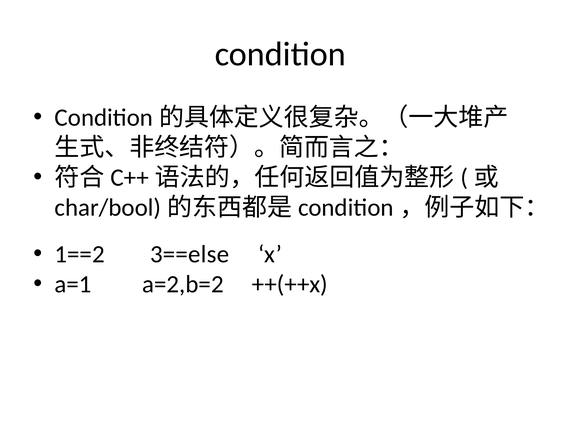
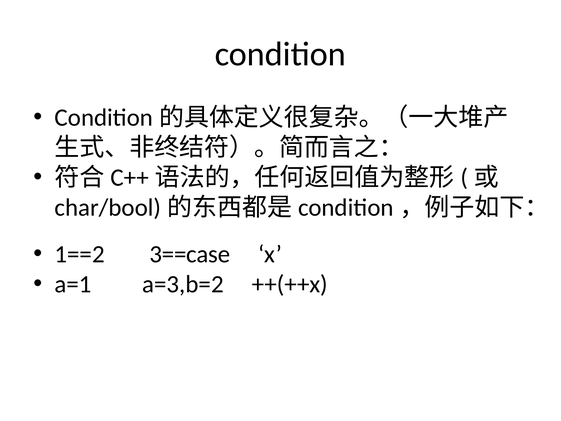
3==else: 3==else -> 3==case
a=2,b=2: a=2,b=2 -> a=3,b=2
